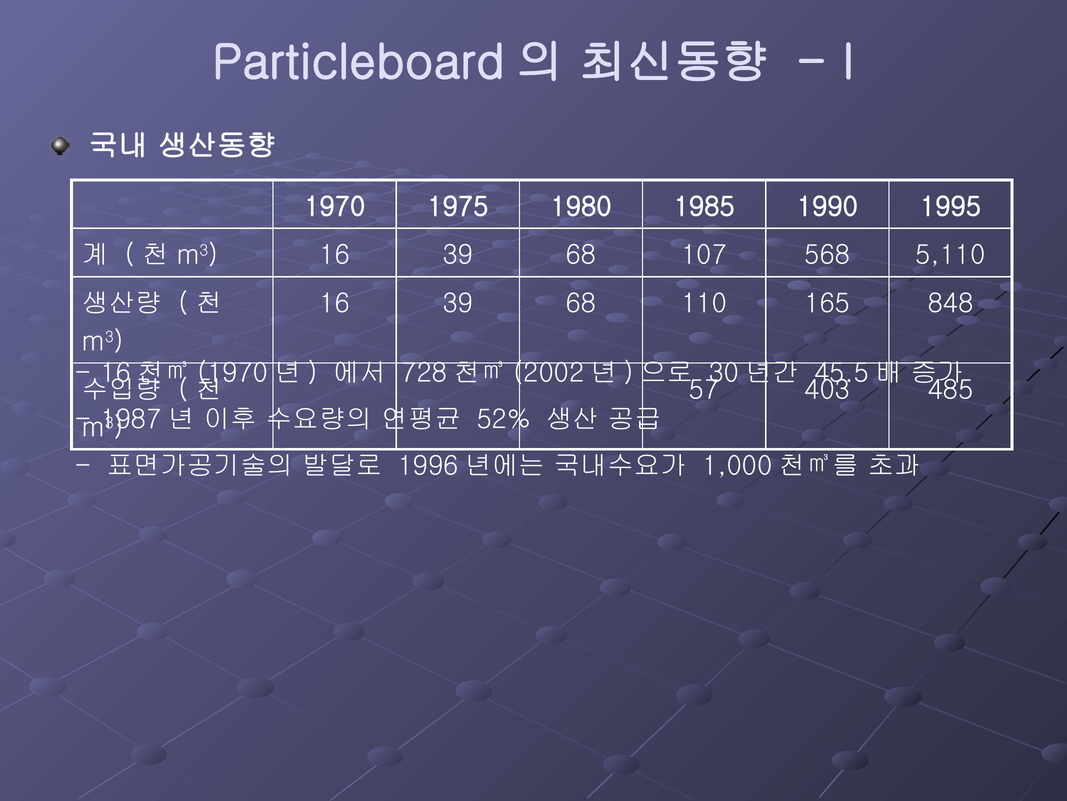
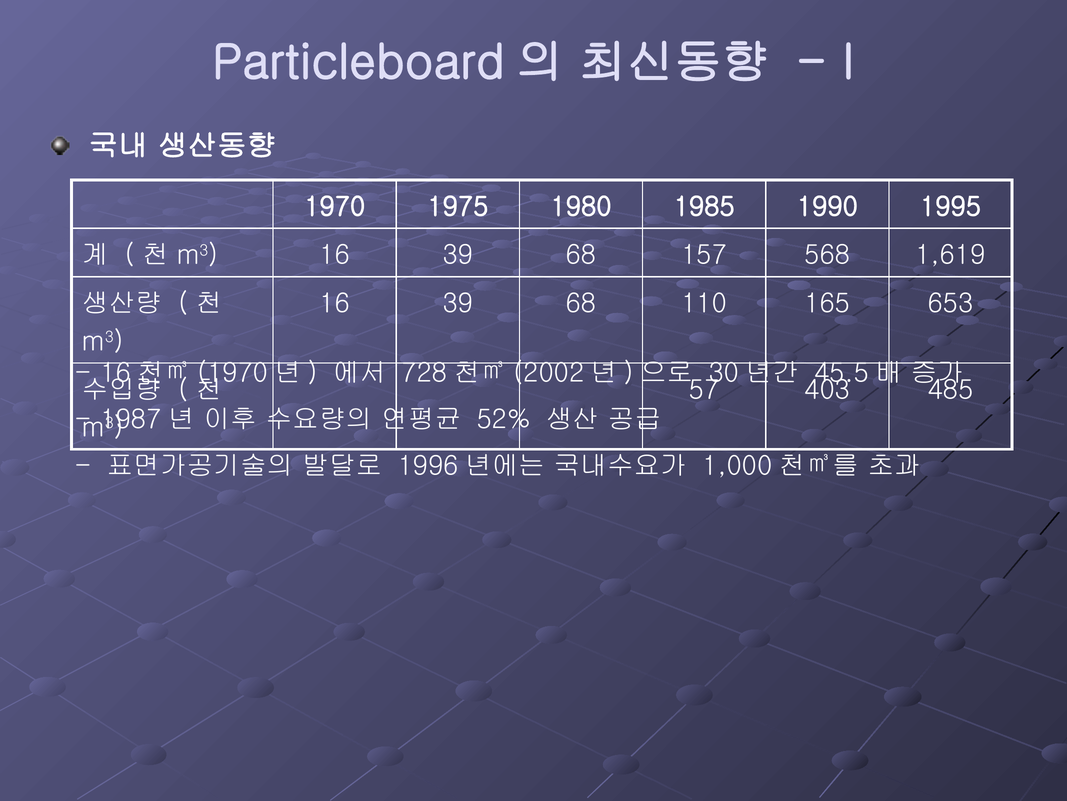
107: 107 -> 157
5,110: 5,110 -> 1,619
848: 848 -> 653
